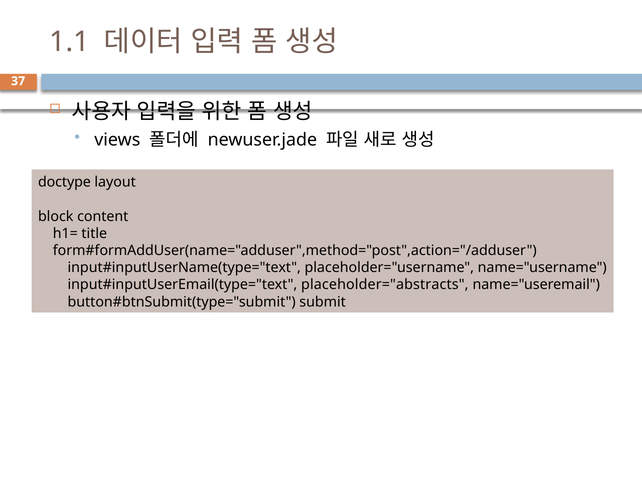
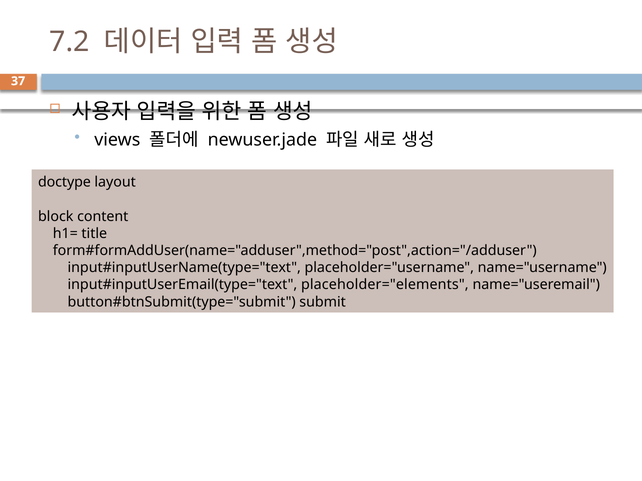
1.1: 1.1 -> 7.2
placeholder="abstracts: placeholder="abstracts -> placeholder="elements
